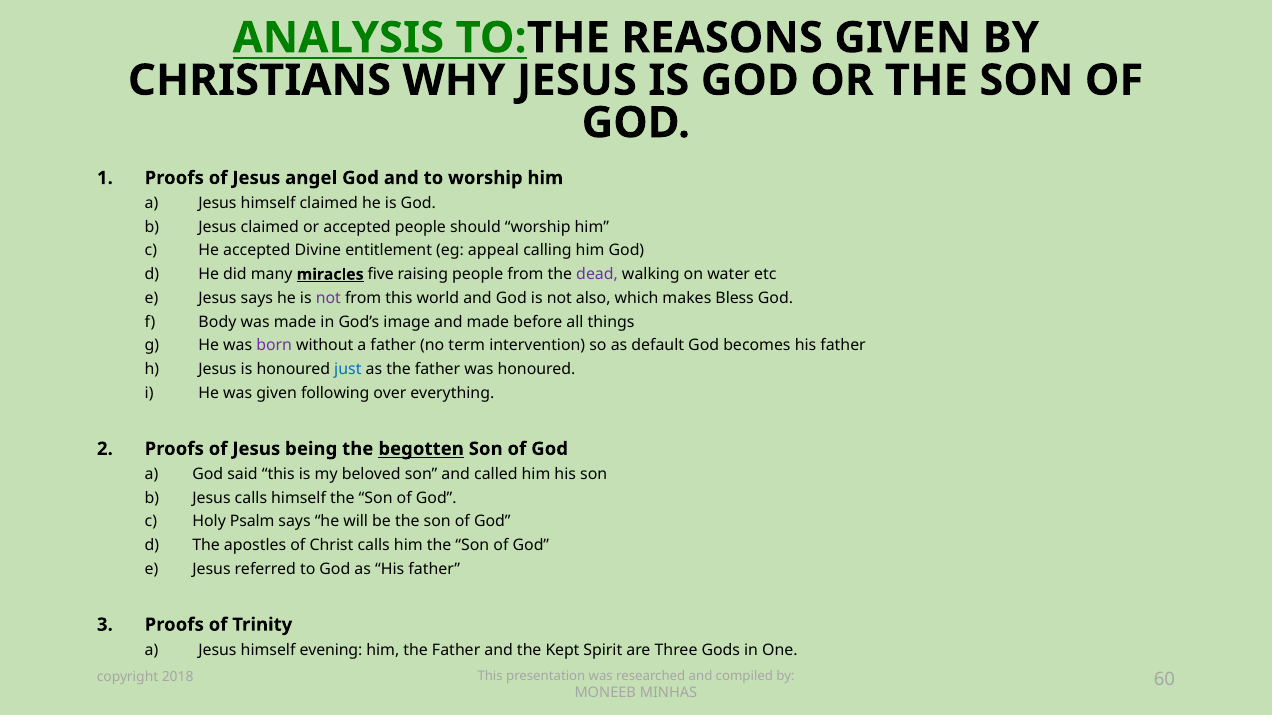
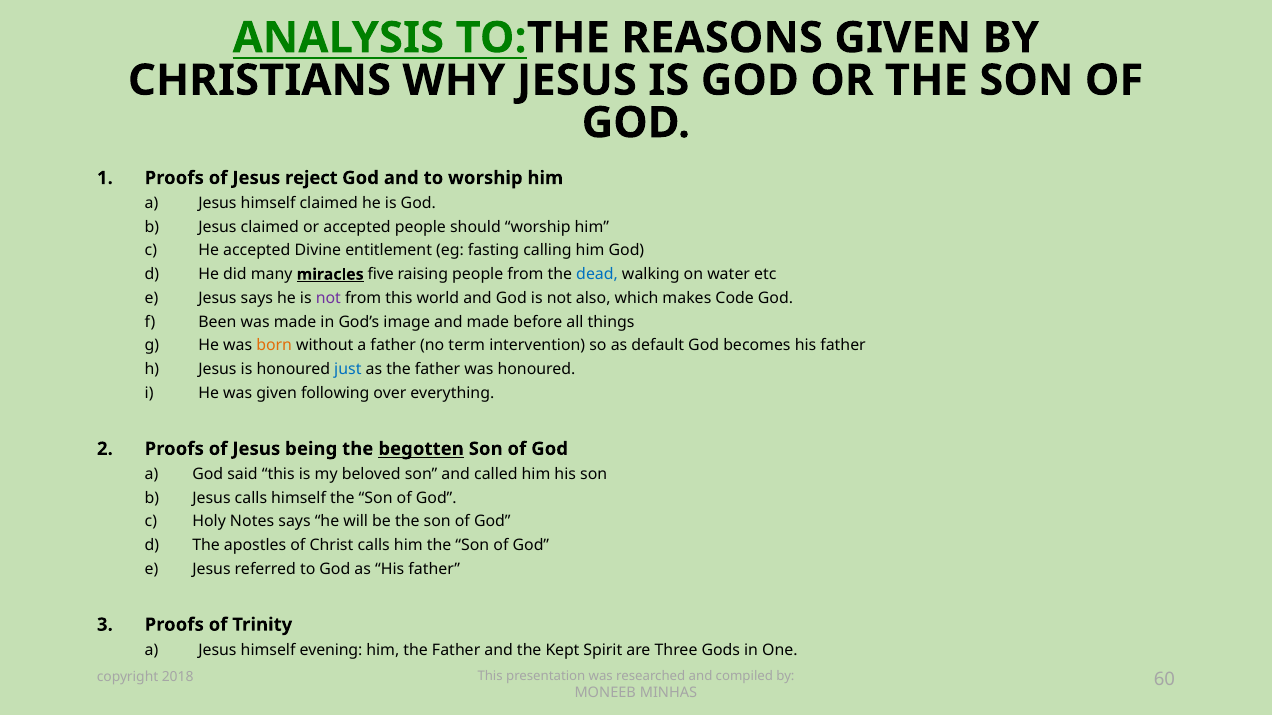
angel: angel -> reject
appeal: appeal -> fasting
dead colour: purple -> blue
Bless: Bless -> Code
Body: Body -> Been
born colour: purple -> orange
Psalm: Psalm -> Notes
